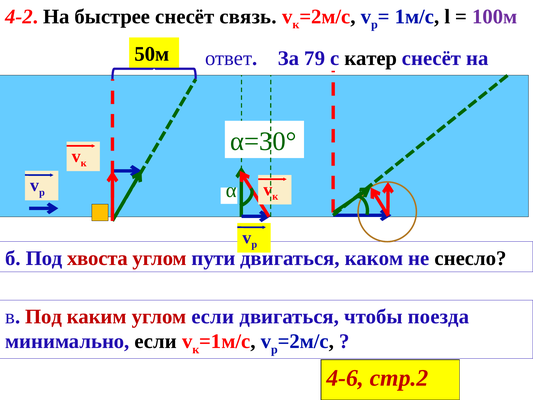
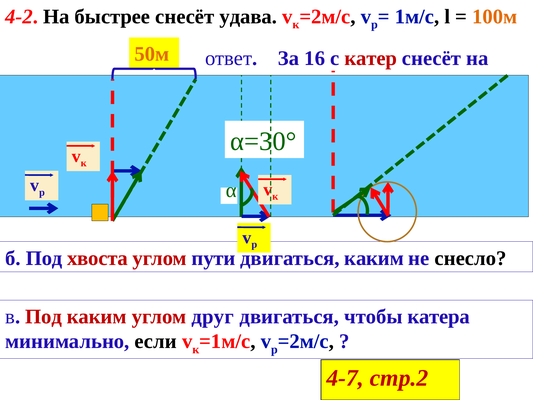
связь: связь -> удава
100м colour: purple -> orange
50м colour: black -> orange
79: 79 -> 16
катер colour: black -> red
двигаться каком: каком -> каким
углом если: если -> друг
поезда: поезда -> катера
4-6: 4-6 -> 4-7
